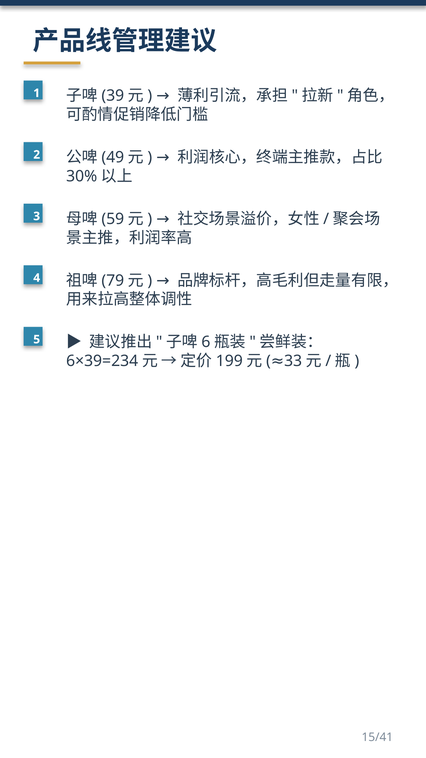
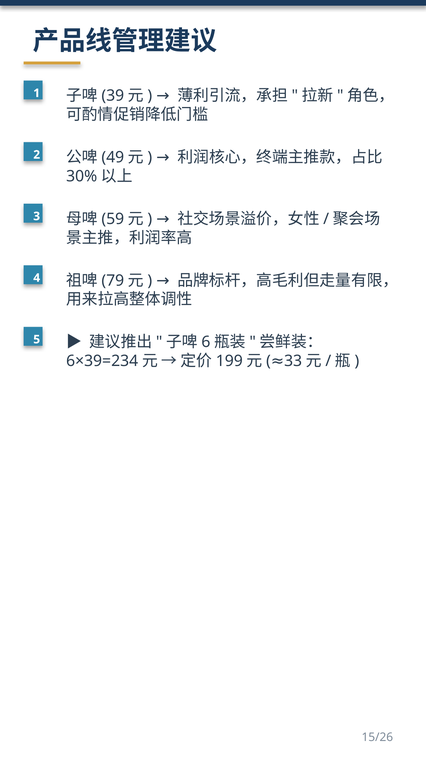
15/41: 15/41 -> 15/26
